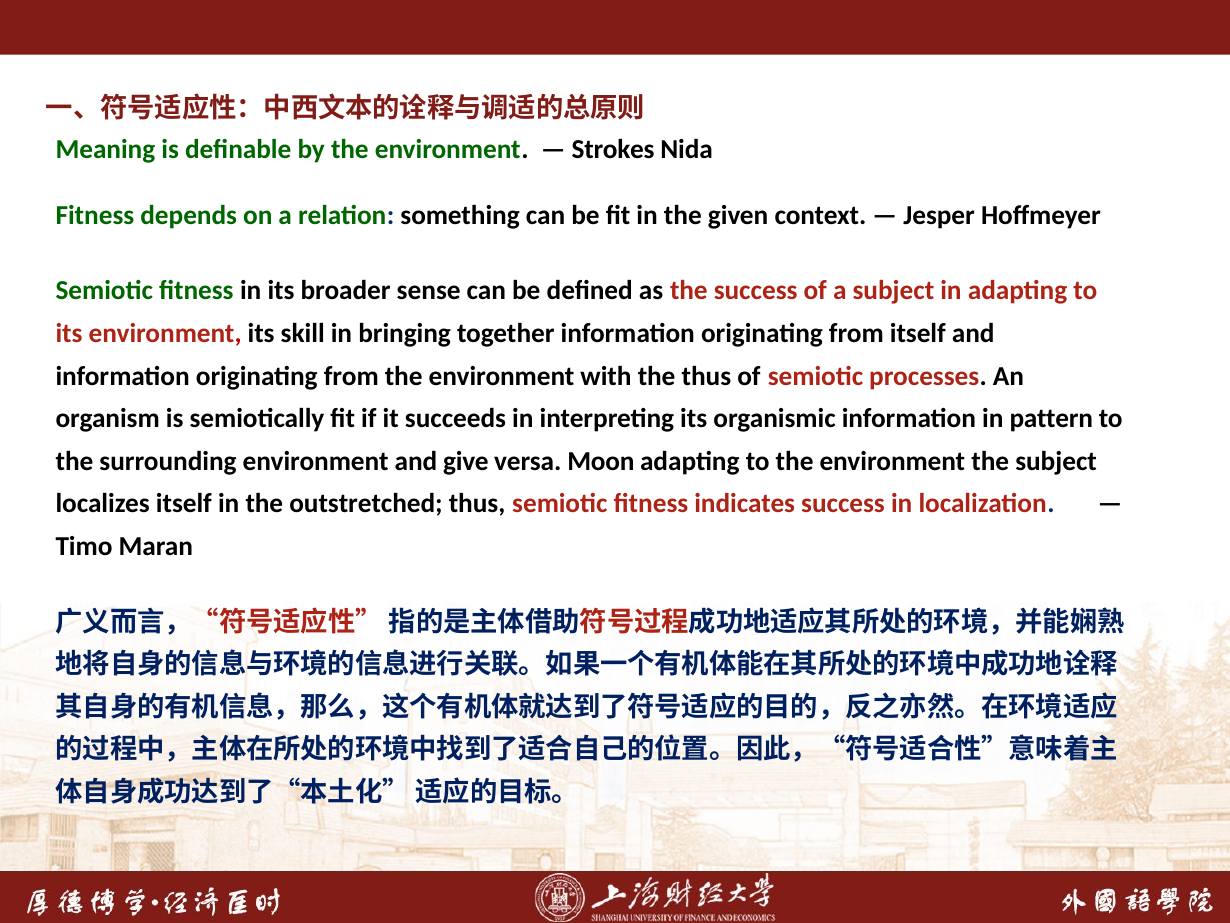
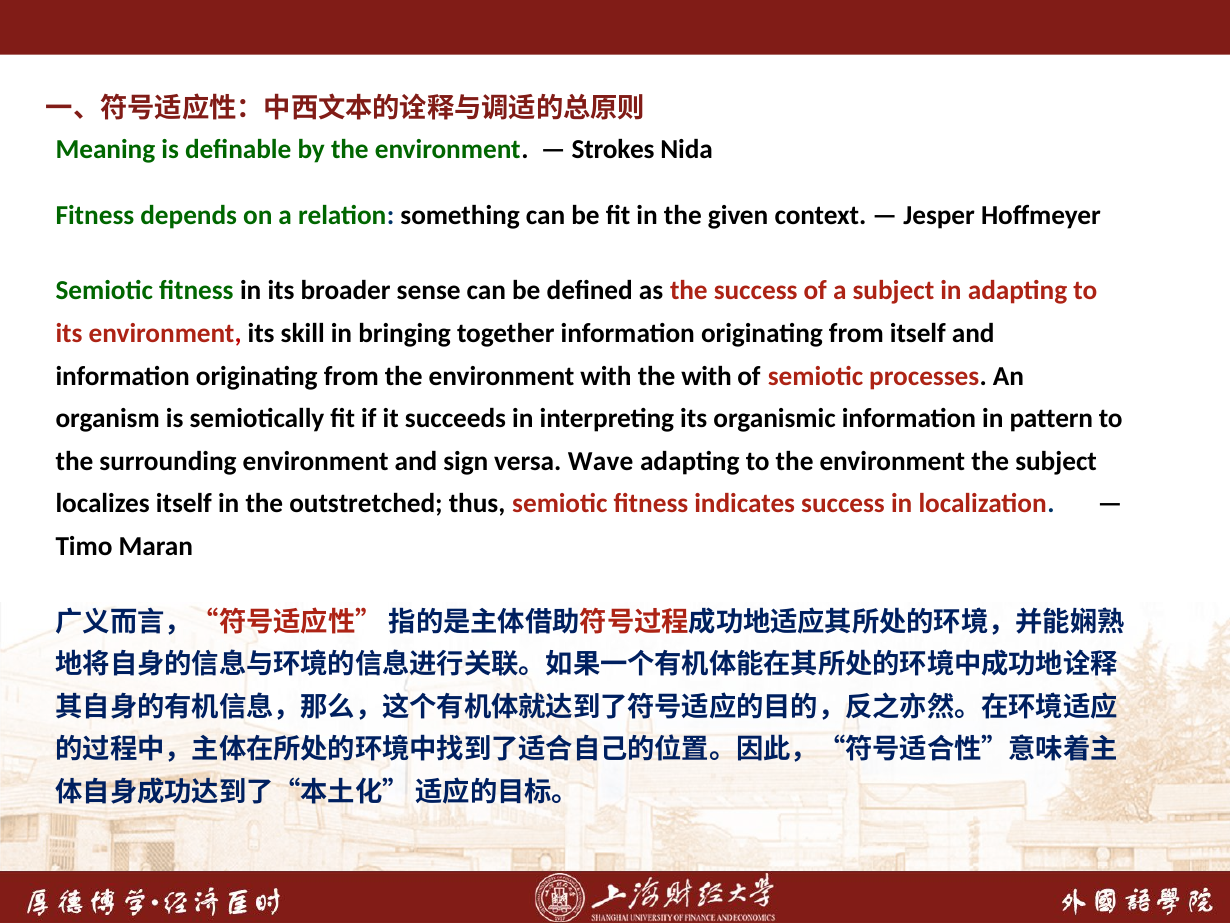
the thus: thus -> with
give: give -> sign
Moon: Moon -> Wave
